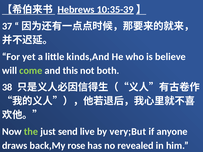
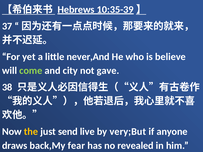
kinds,And: kinds,And -> never,And
this: this -> city
both: both -> gave
the colour: light green -> yellow
rose: rose -> fear
